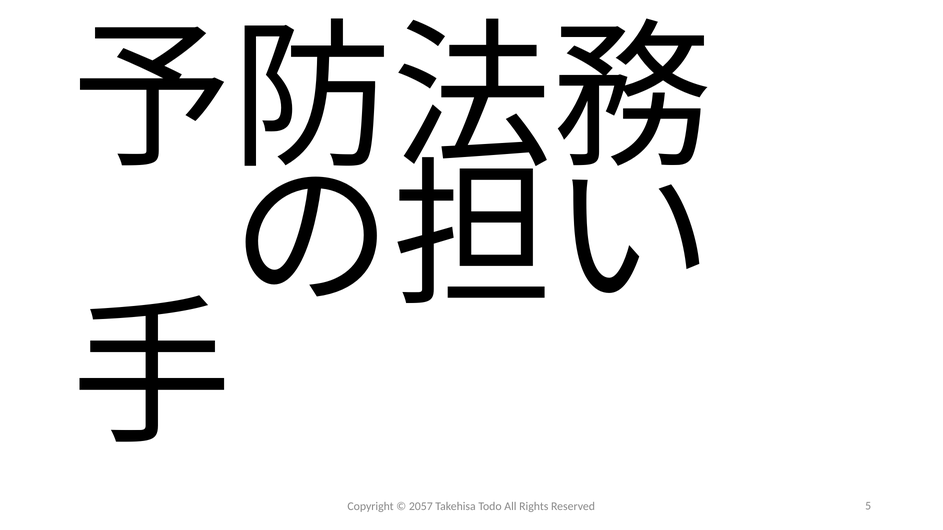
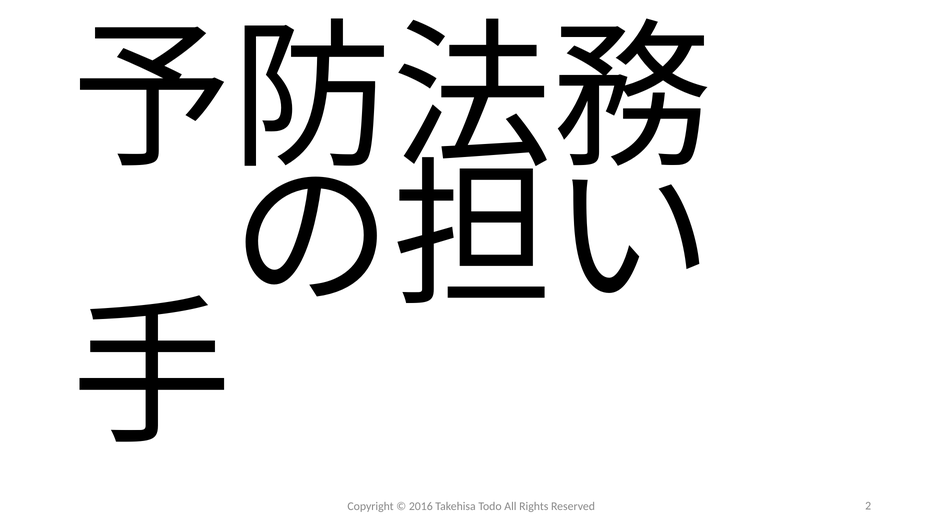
2057: 2057 -> 2016
5: 5 -> 2
